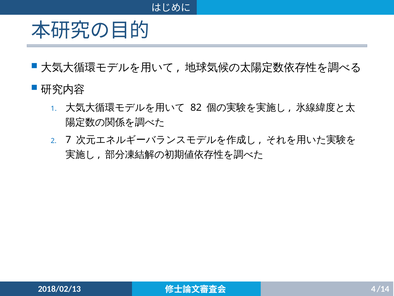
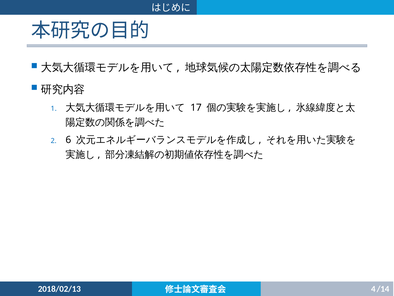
82: 82 -> 17
7: 7 -> 6
